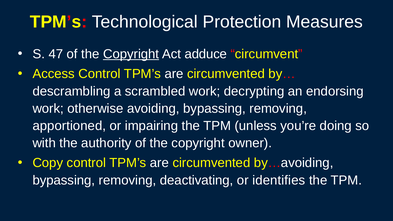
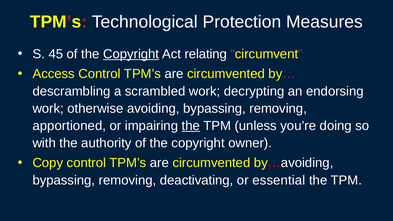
47: 47 -> 45
adduce: adduce -> relating
the at (191, 126) underline: none -> present
identifies: identifies -> essential
